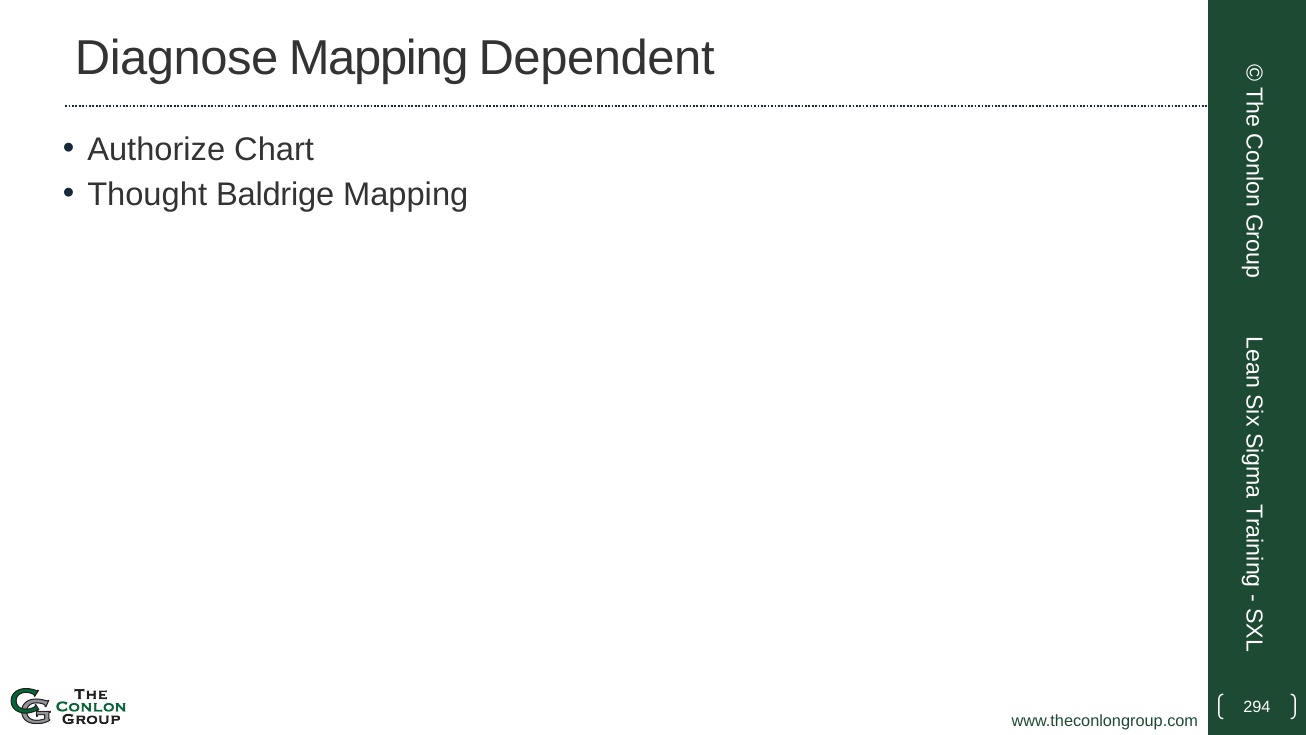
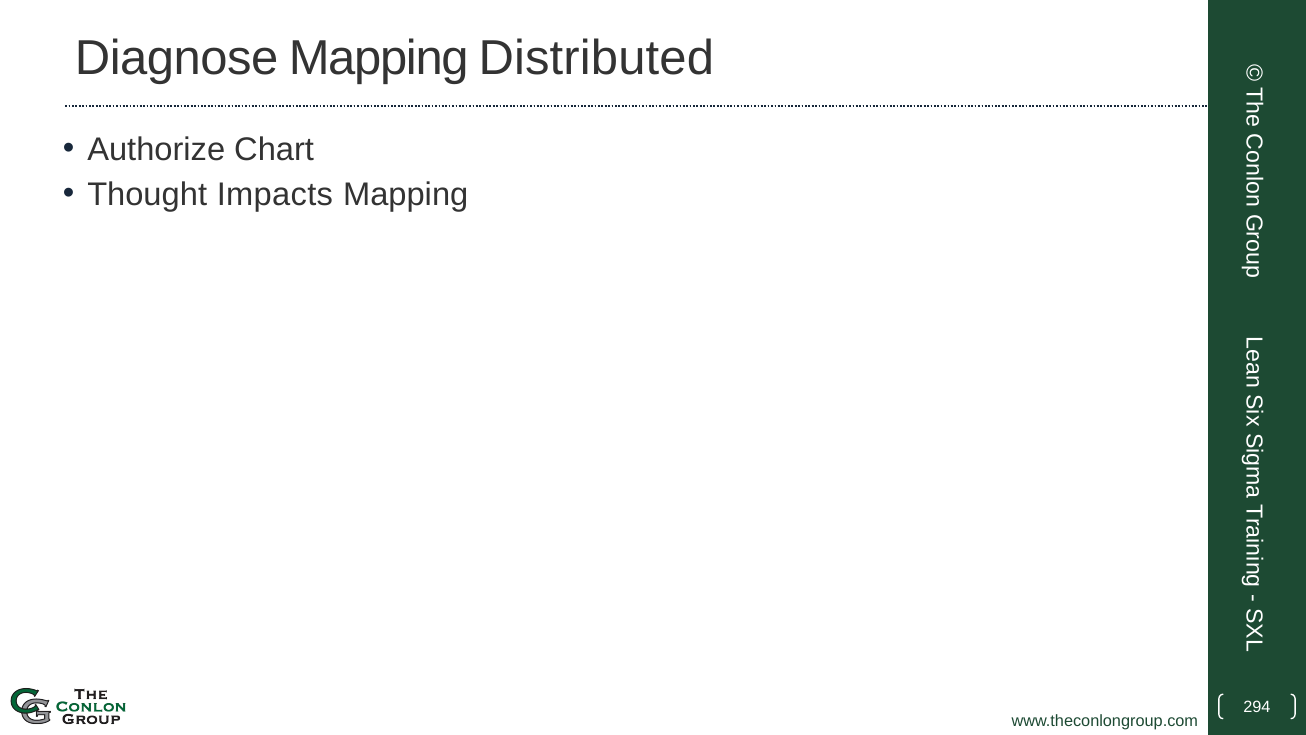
Dependent: Dependent -> Distributed
Baldrige: Baldrige -> Impacts
